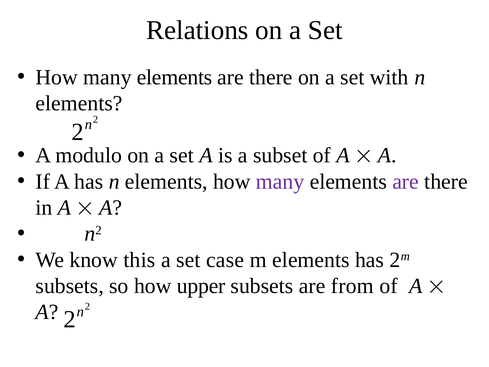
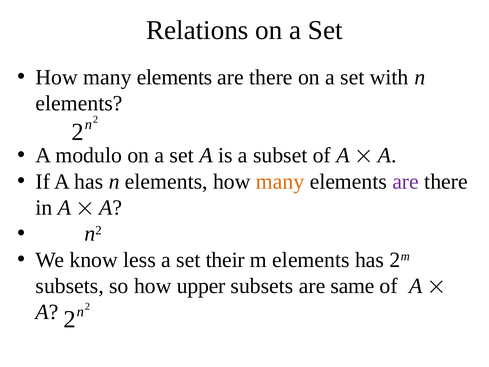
many at (280, 181) colour: purple -> orange
this: this -> less
case: case -> their
from: from -> same
